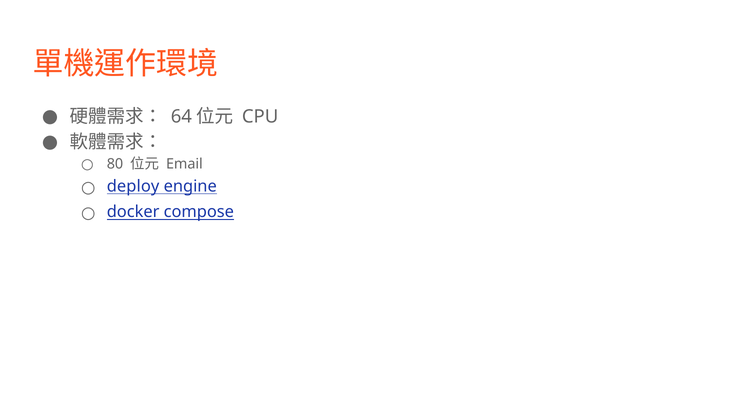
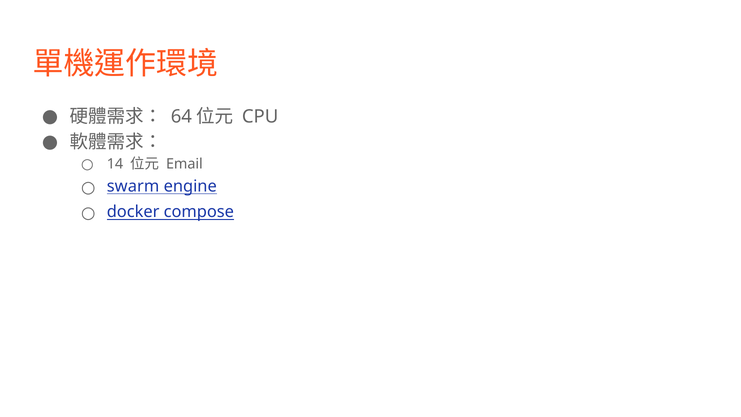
80: 80 -> 14
deploy: deploy -> swarm
